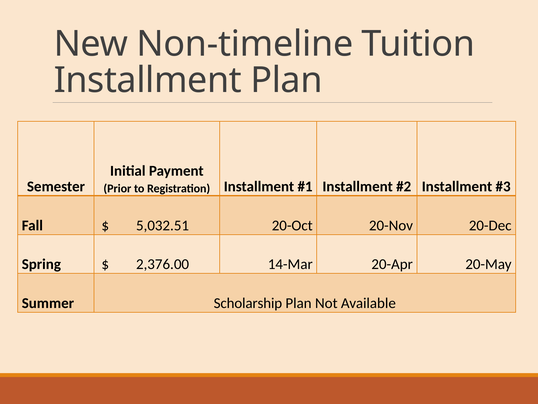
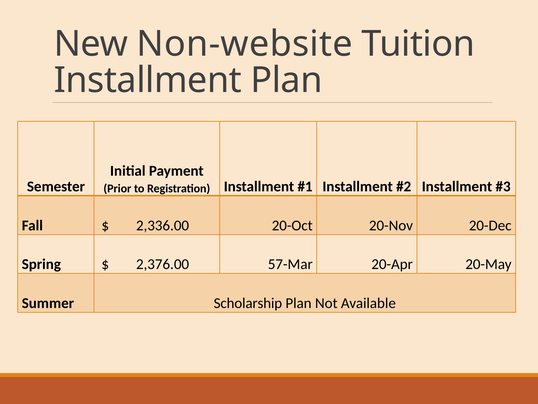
Non-timeline: Non-timeline -> Non-website
5,032.51: 5,032.51 -> 2,336.00
14-Mar: 14-Mar -> 57-Mar
